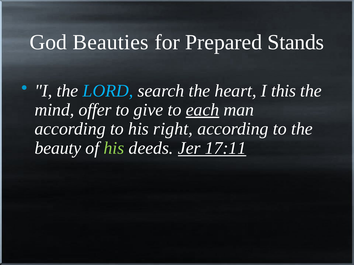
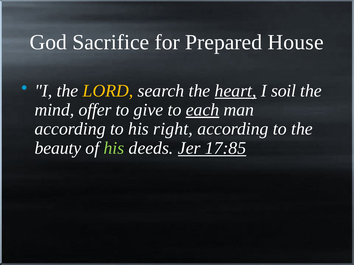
Beauties: Beauties -> Sacrifice
Stands: Stands -> House
LORD colour: light blue -> yellow
heart underline: none -> present
this: this -> soil
17:11: 17:11 -> 17:85
